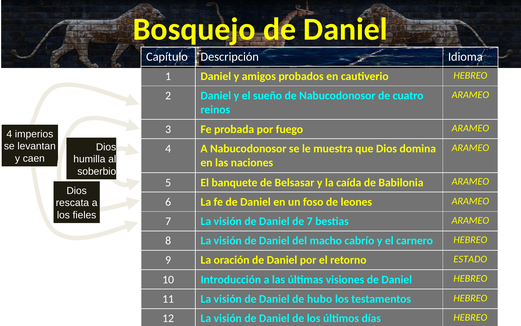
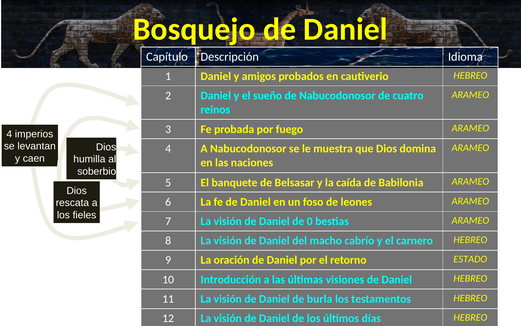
de 7: 7 -> 0
hubo: hubo -> burla
